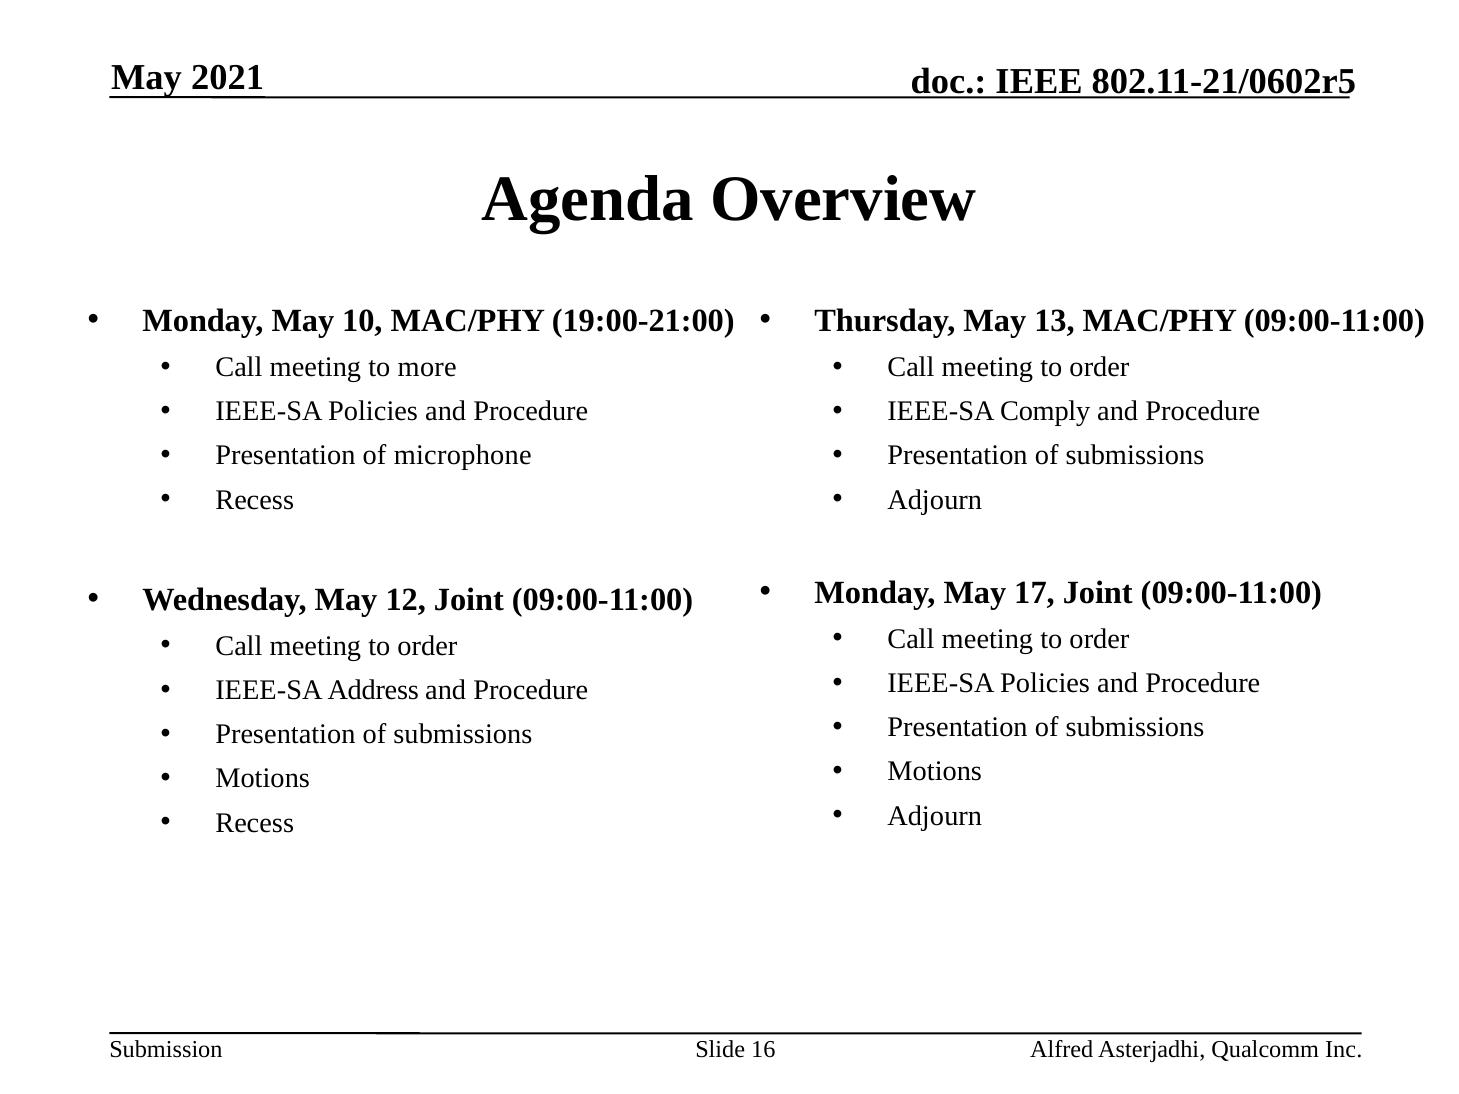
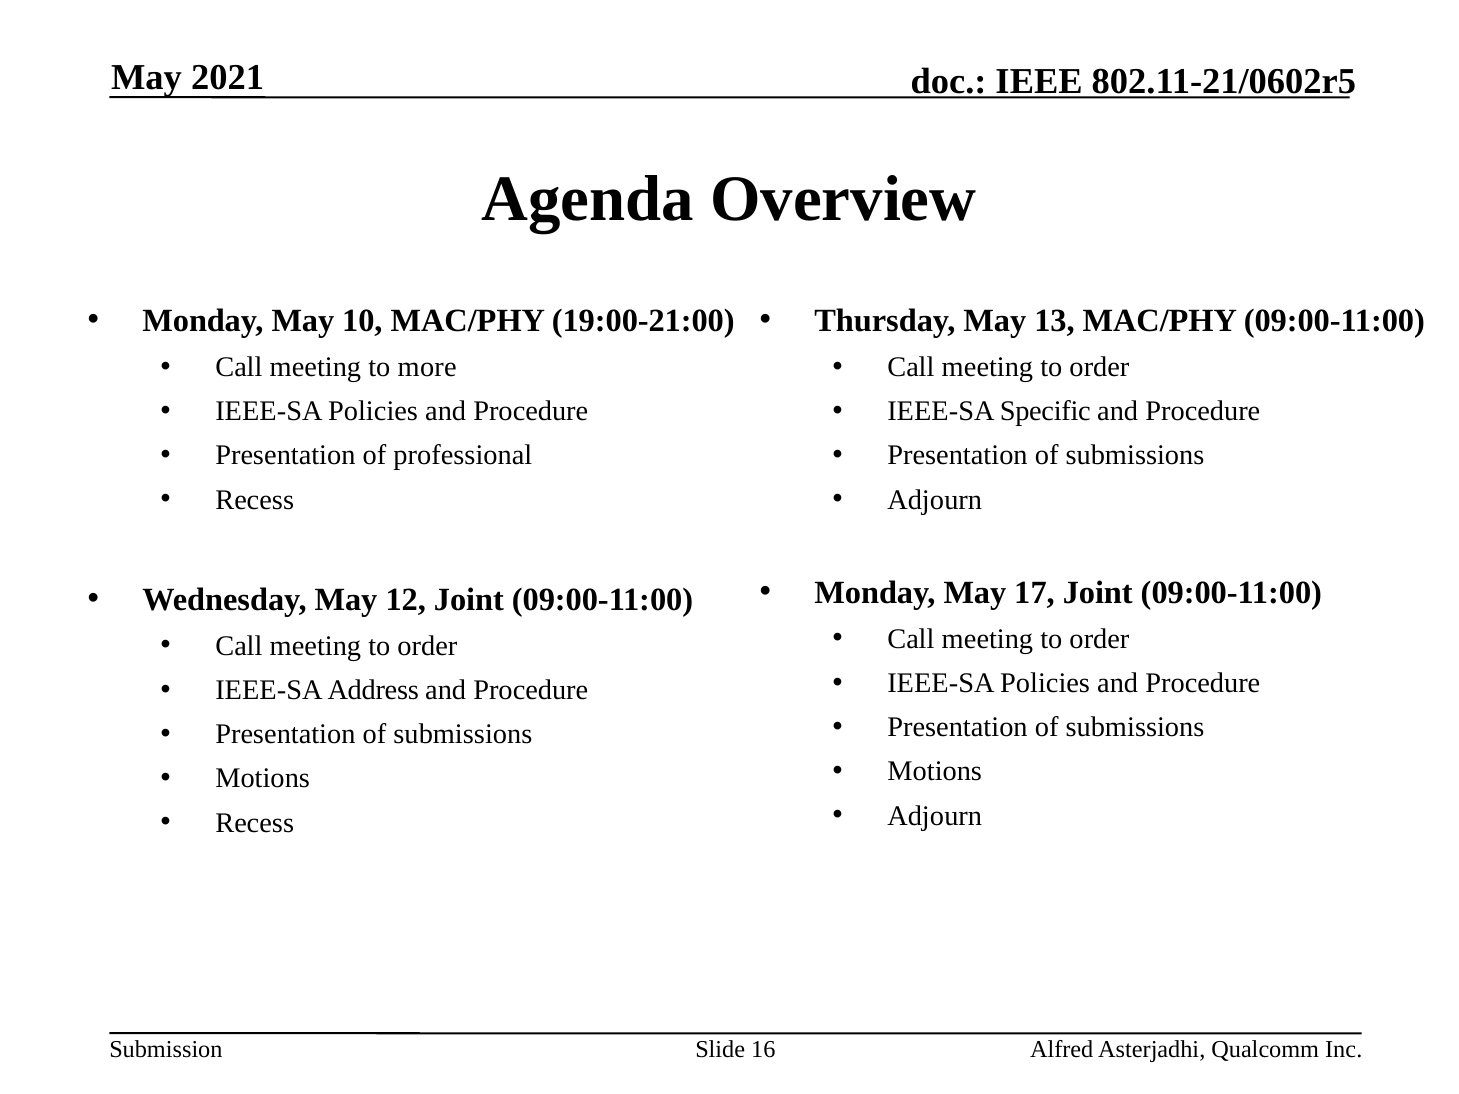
Comply: Comply -> Specific
microphone: microphone -> professional
